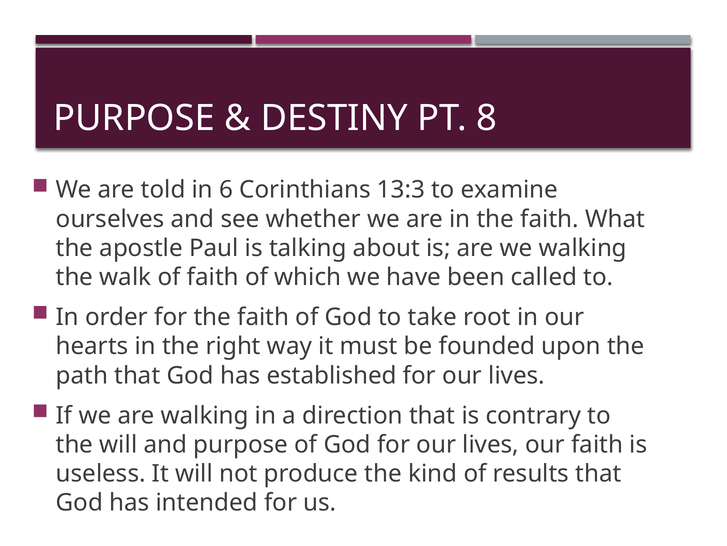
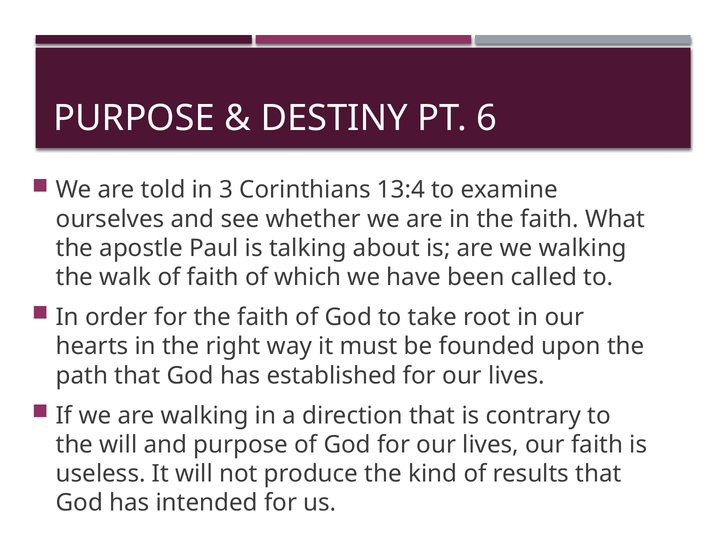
8: 8 -> 6
6: 6 -> 3
13:3: 13:3 -> 13:4
